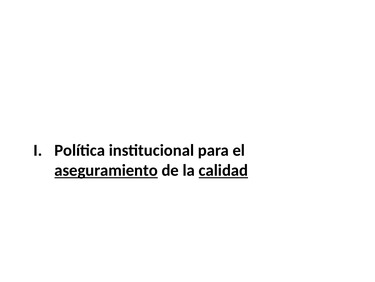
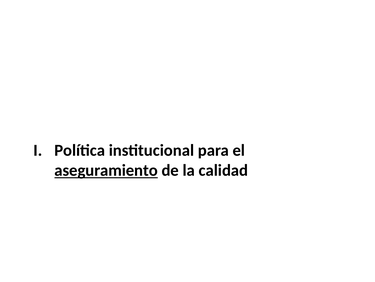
calidad underline: present -> none
